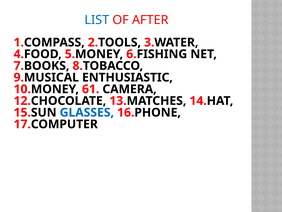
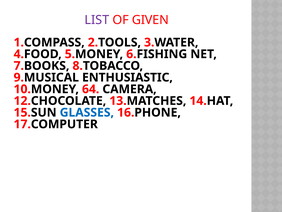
LIST colour: blue -> purple
AFTER: AFTER -> GIVEN
61: 61 -> 64
